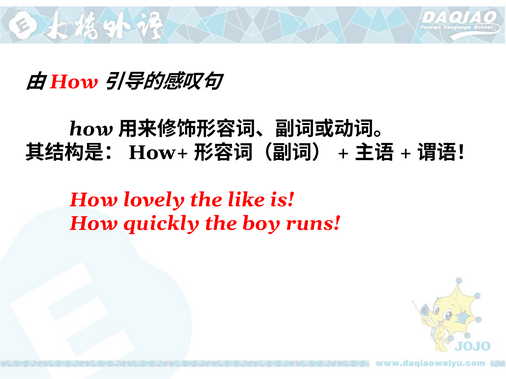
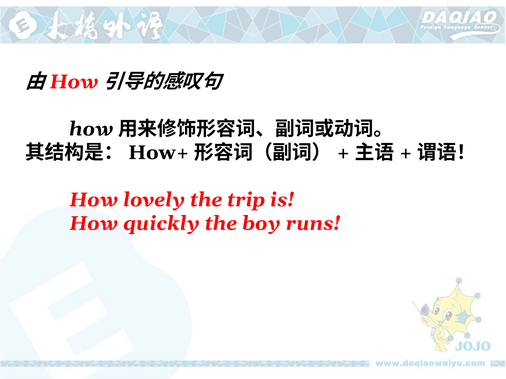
like: like -> trip
